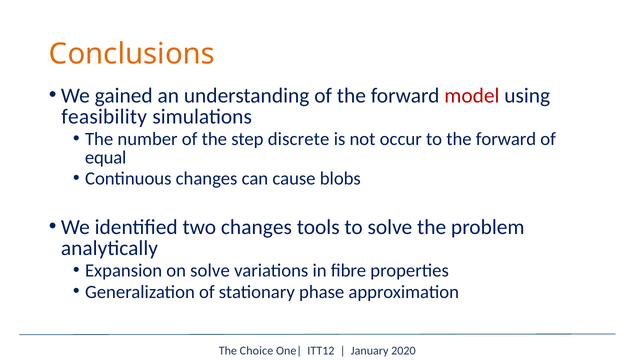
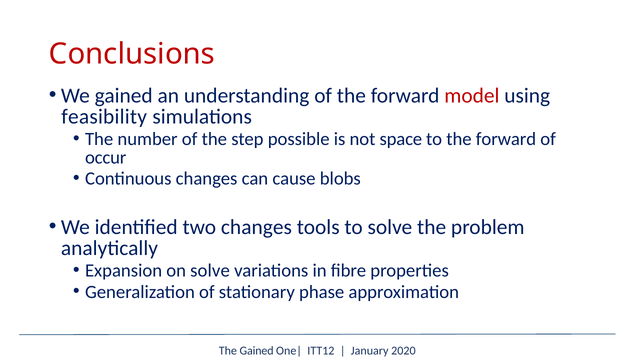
Conclusions colour: orange -> red
discrete: discrete -> possible
occur: occur -> space
equal: equal -> occur
The Choice: Choice -> Gained
